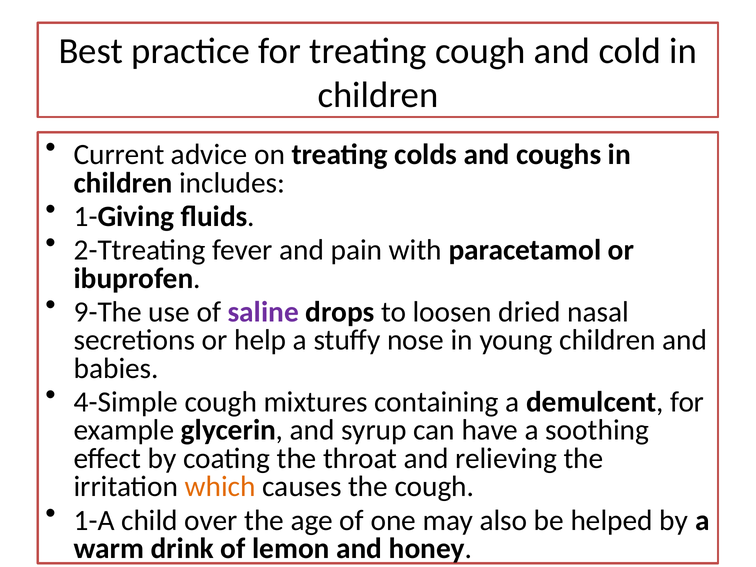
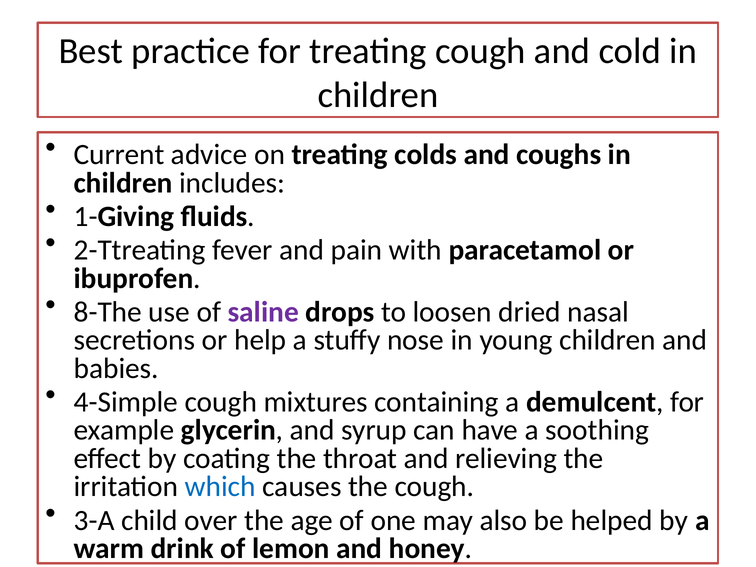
9-The: 9-The -> 8-The
which colour: orange -> blue
1-A: 1-A -> 3-A
